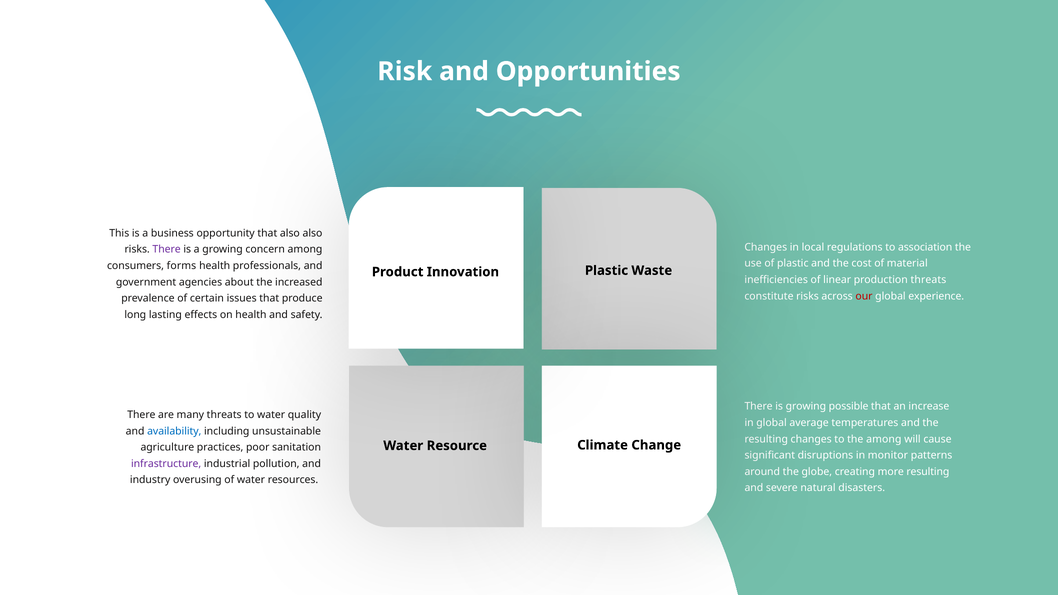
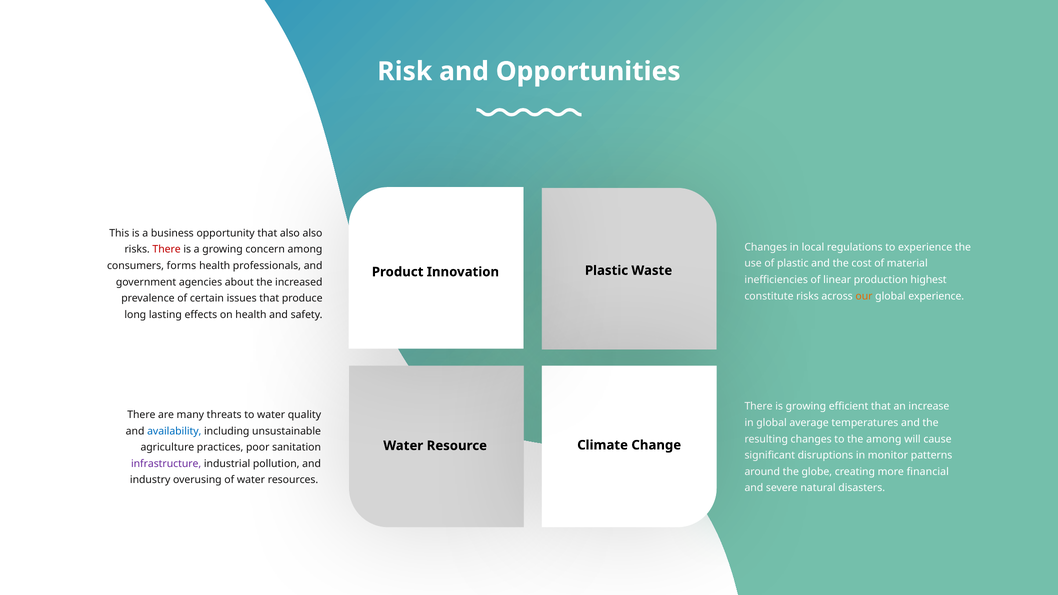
to association: association -> experience
There at (167, 249) colour: purple -> red
production threats: threats -> highest
our colour: red -> orange
possible: possible -> efficient
more resulting: resulting -> financial
